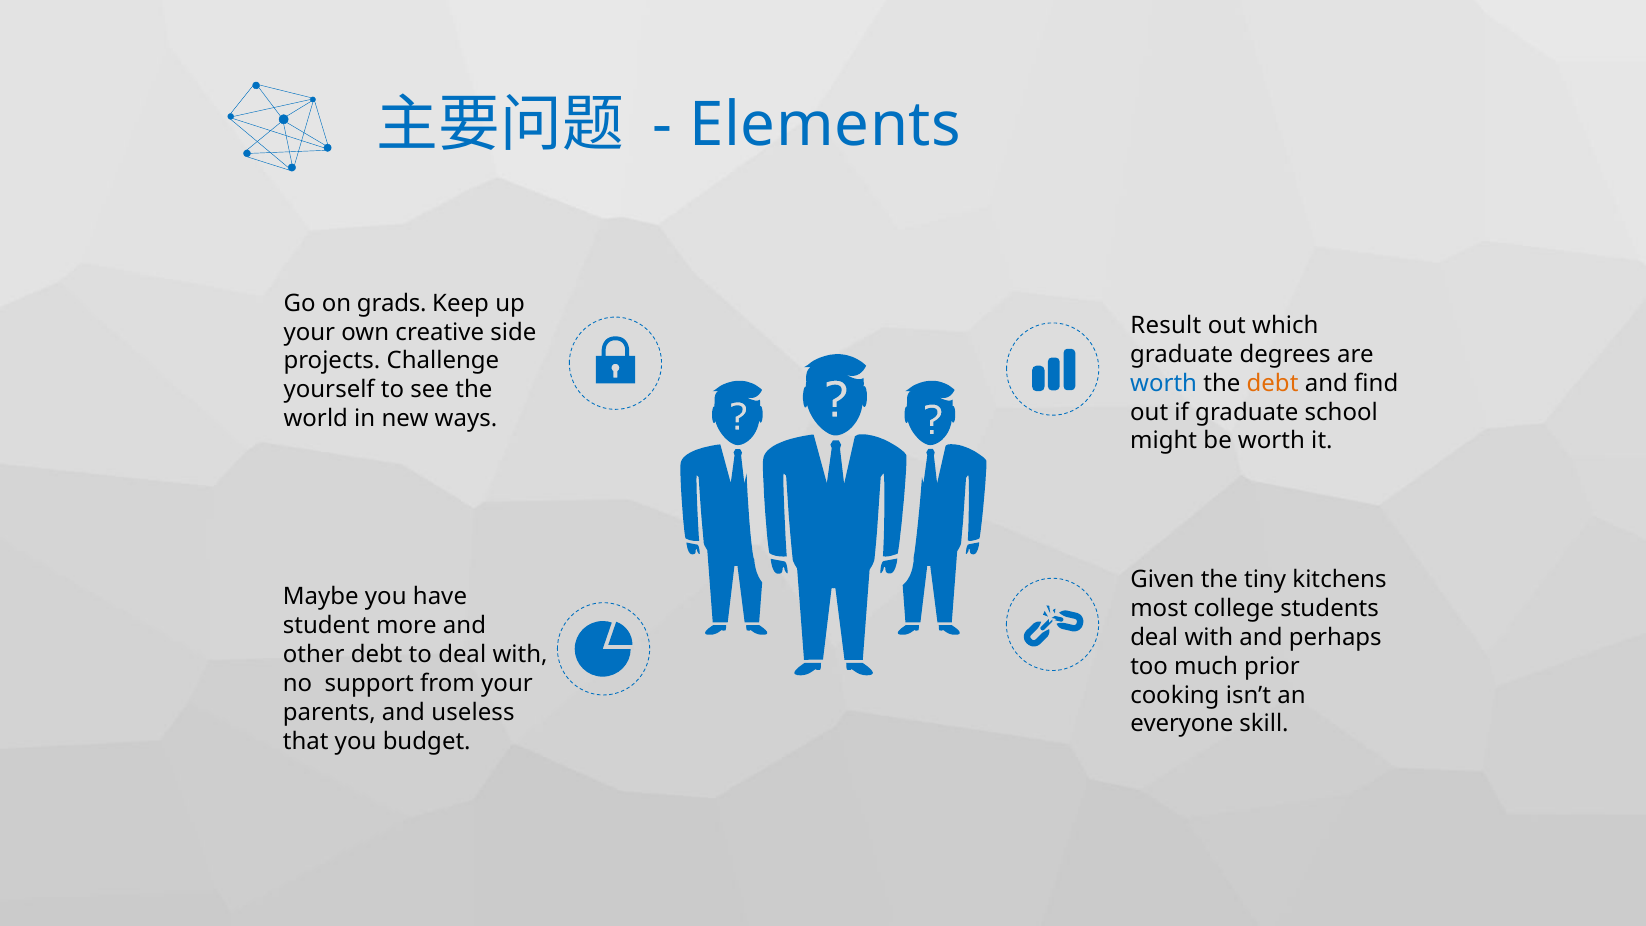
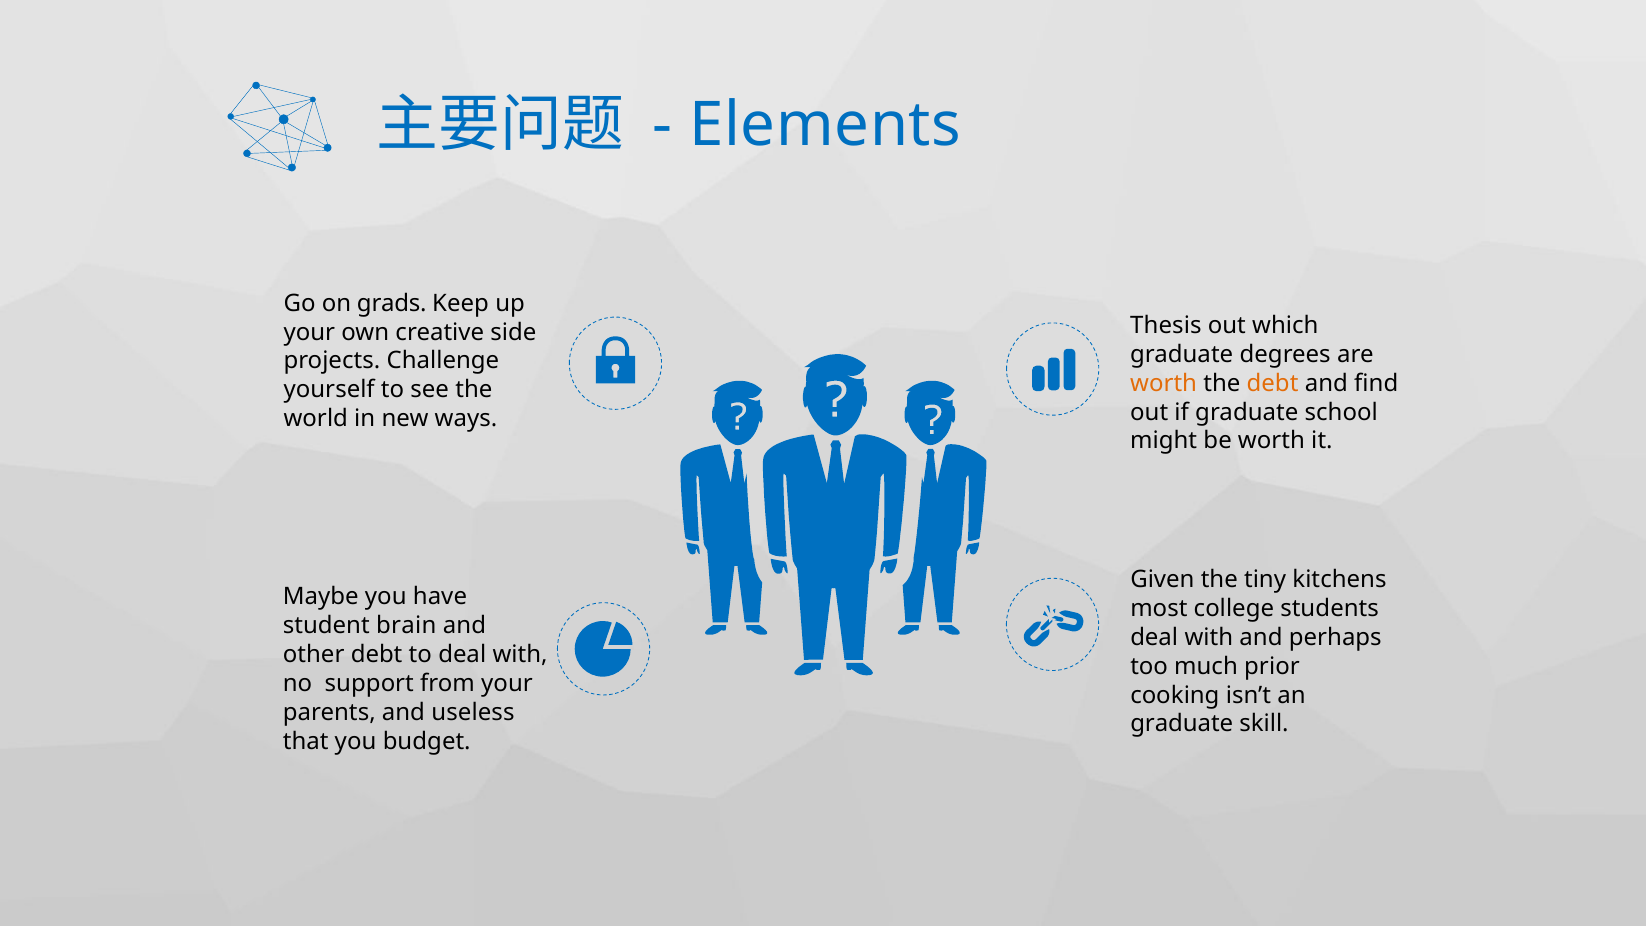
Result: Result -> Thesis
worth at (1164, 383) colour: blue -> orange
more: more -> brain
everyone at (1182, 724): everyone -> graduate
